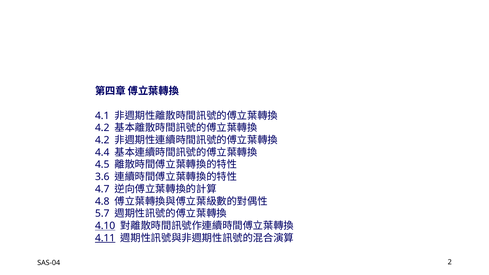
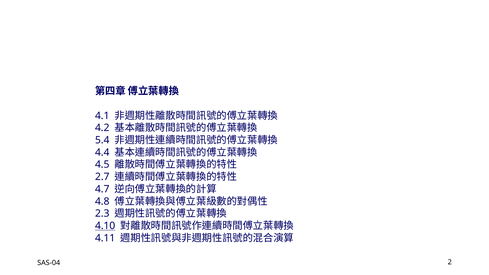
4.2 at (102, 140): 4.2 -> 5.4
3.6: 3.6 -> 2.7
5.7: 5.7 -> 2.3
4.11 underline: present -> none
